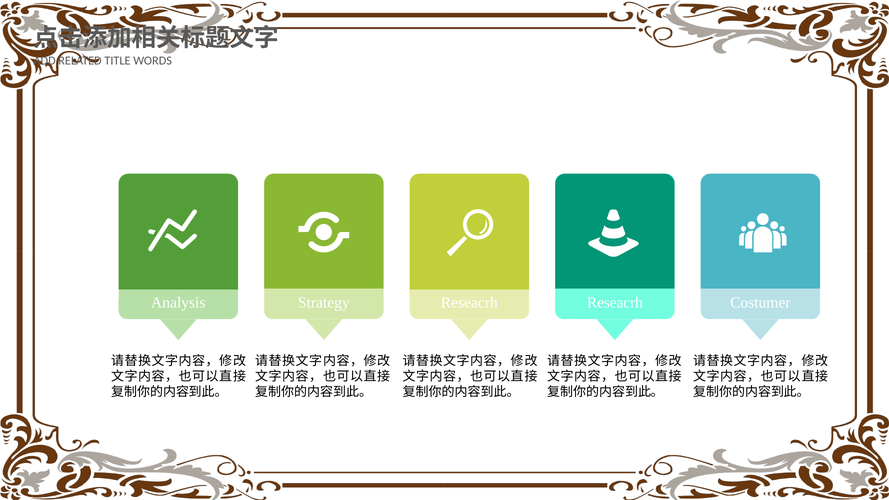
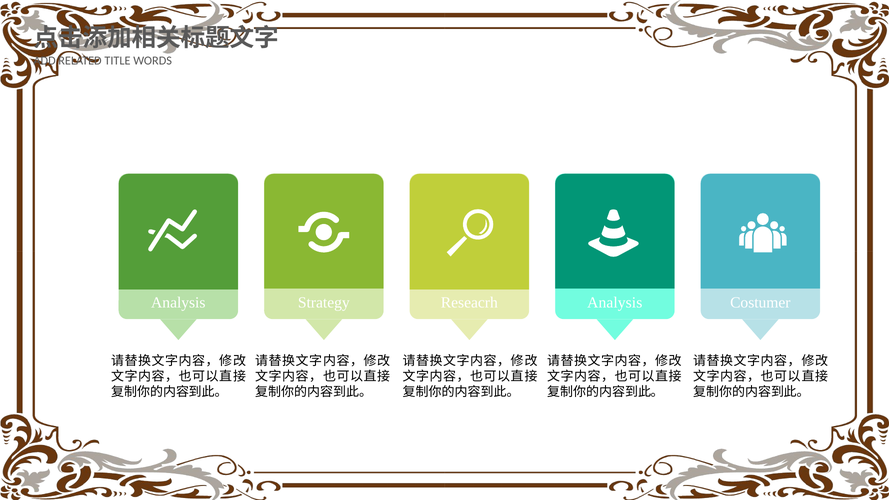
Reseacrh Reseacrh: Reseacrh -> Analysis
